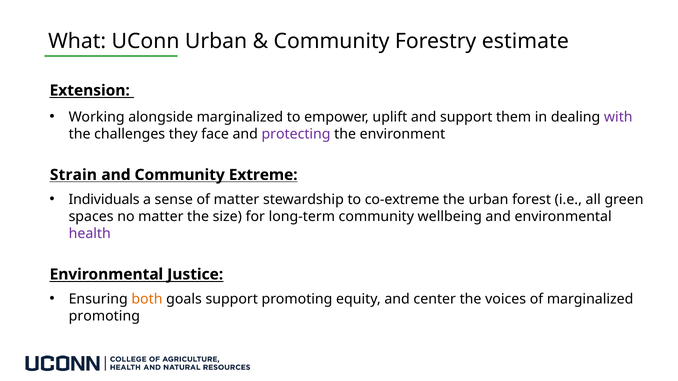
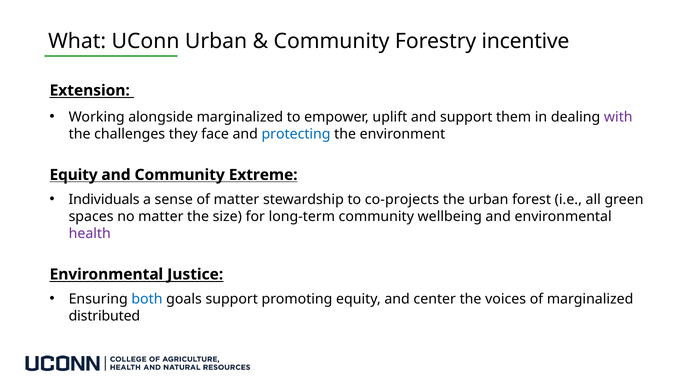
estimate: estimate -> incentive
protecting colour: purple -> blue
Strain at (73, 175): Strain -> Equity
co-extreme: co-extreme -> co-projects
both colour: orange -> blue
promoting at (104, 316): promoting -> distributed
